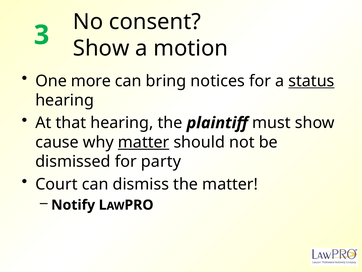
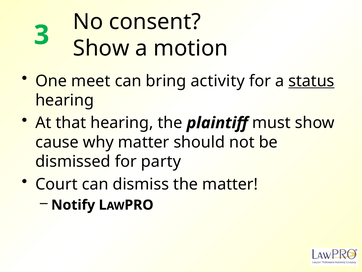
more: more -> meet
notices: notices -> activity
matter at (144, 142) underline: present -> none
